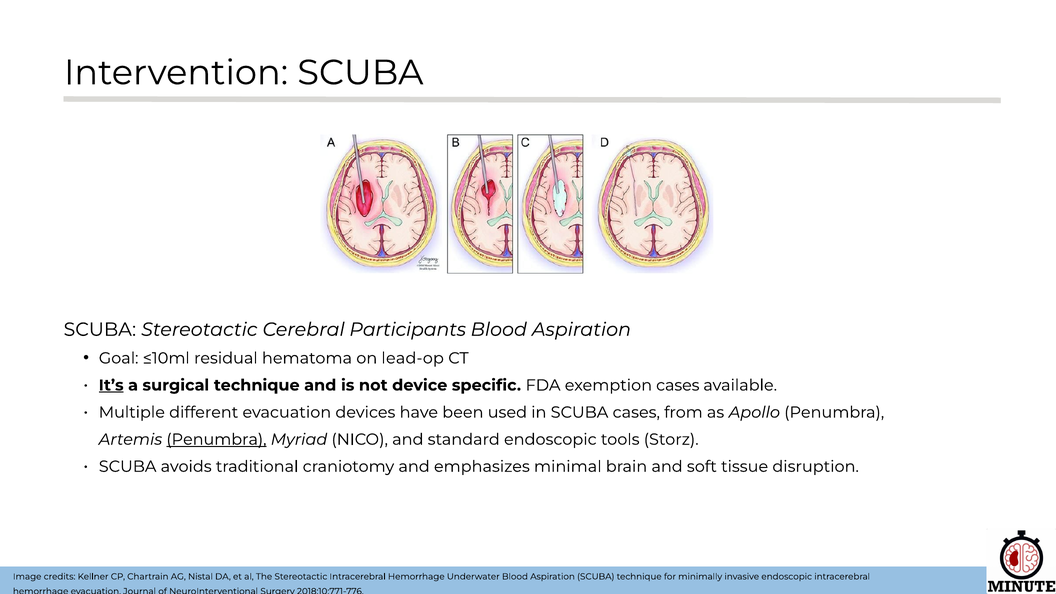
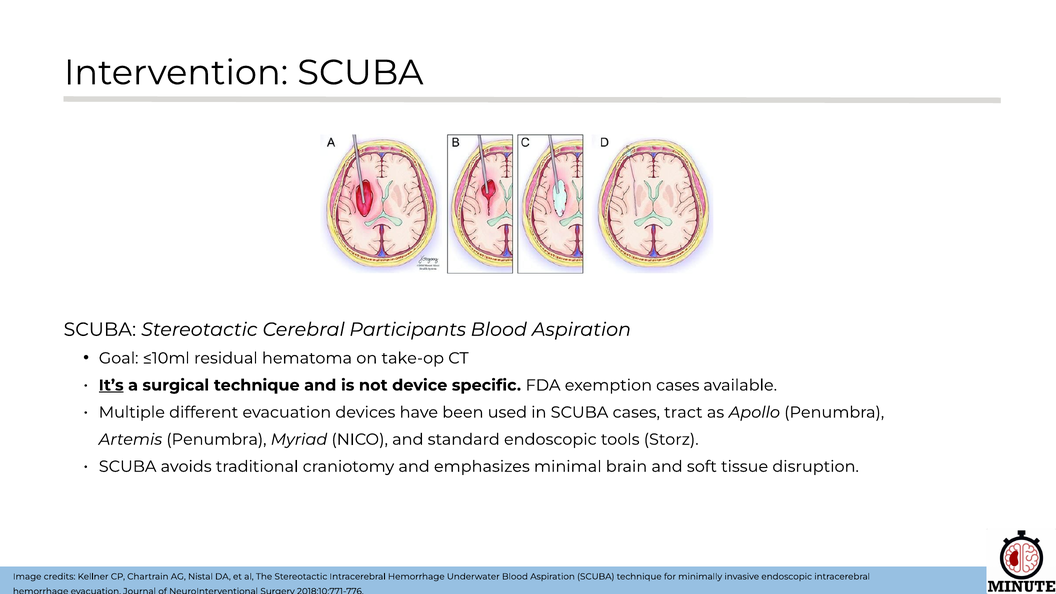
lead-op: lead-op -> take-op
from: from -> tract
Penumbra at (216, 439) underline: present -> none
